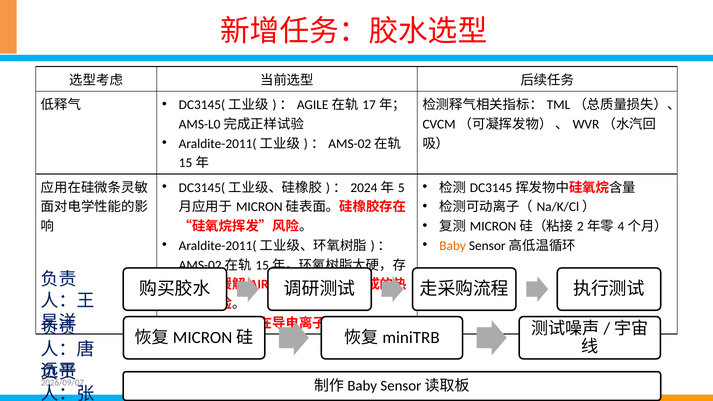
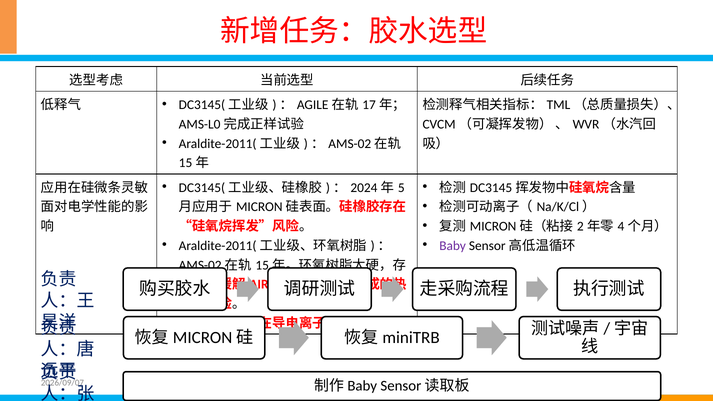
Baby colour: orange -> purple
